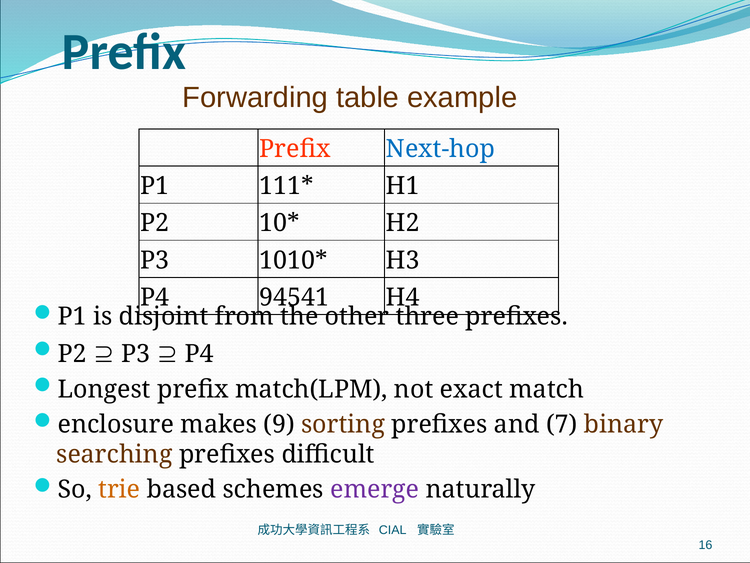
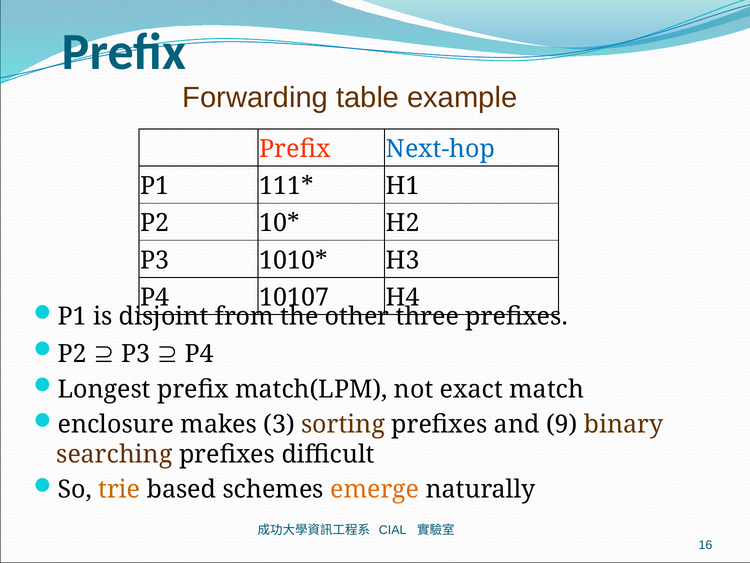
94541: 94541 -> 10107
9: 9 -> 3
7: 7 -> 9
emerge colour: purple -> orange
